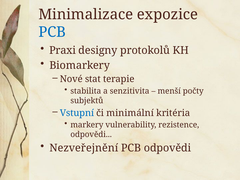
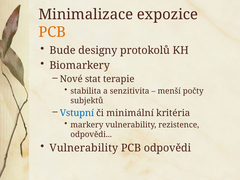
PCB at (52, 32) colour: blue -> orange
Praxi: Praxi -> Bude
Nezveřejnění at (84, 148): Nezveřejnění -> Vulnerability
